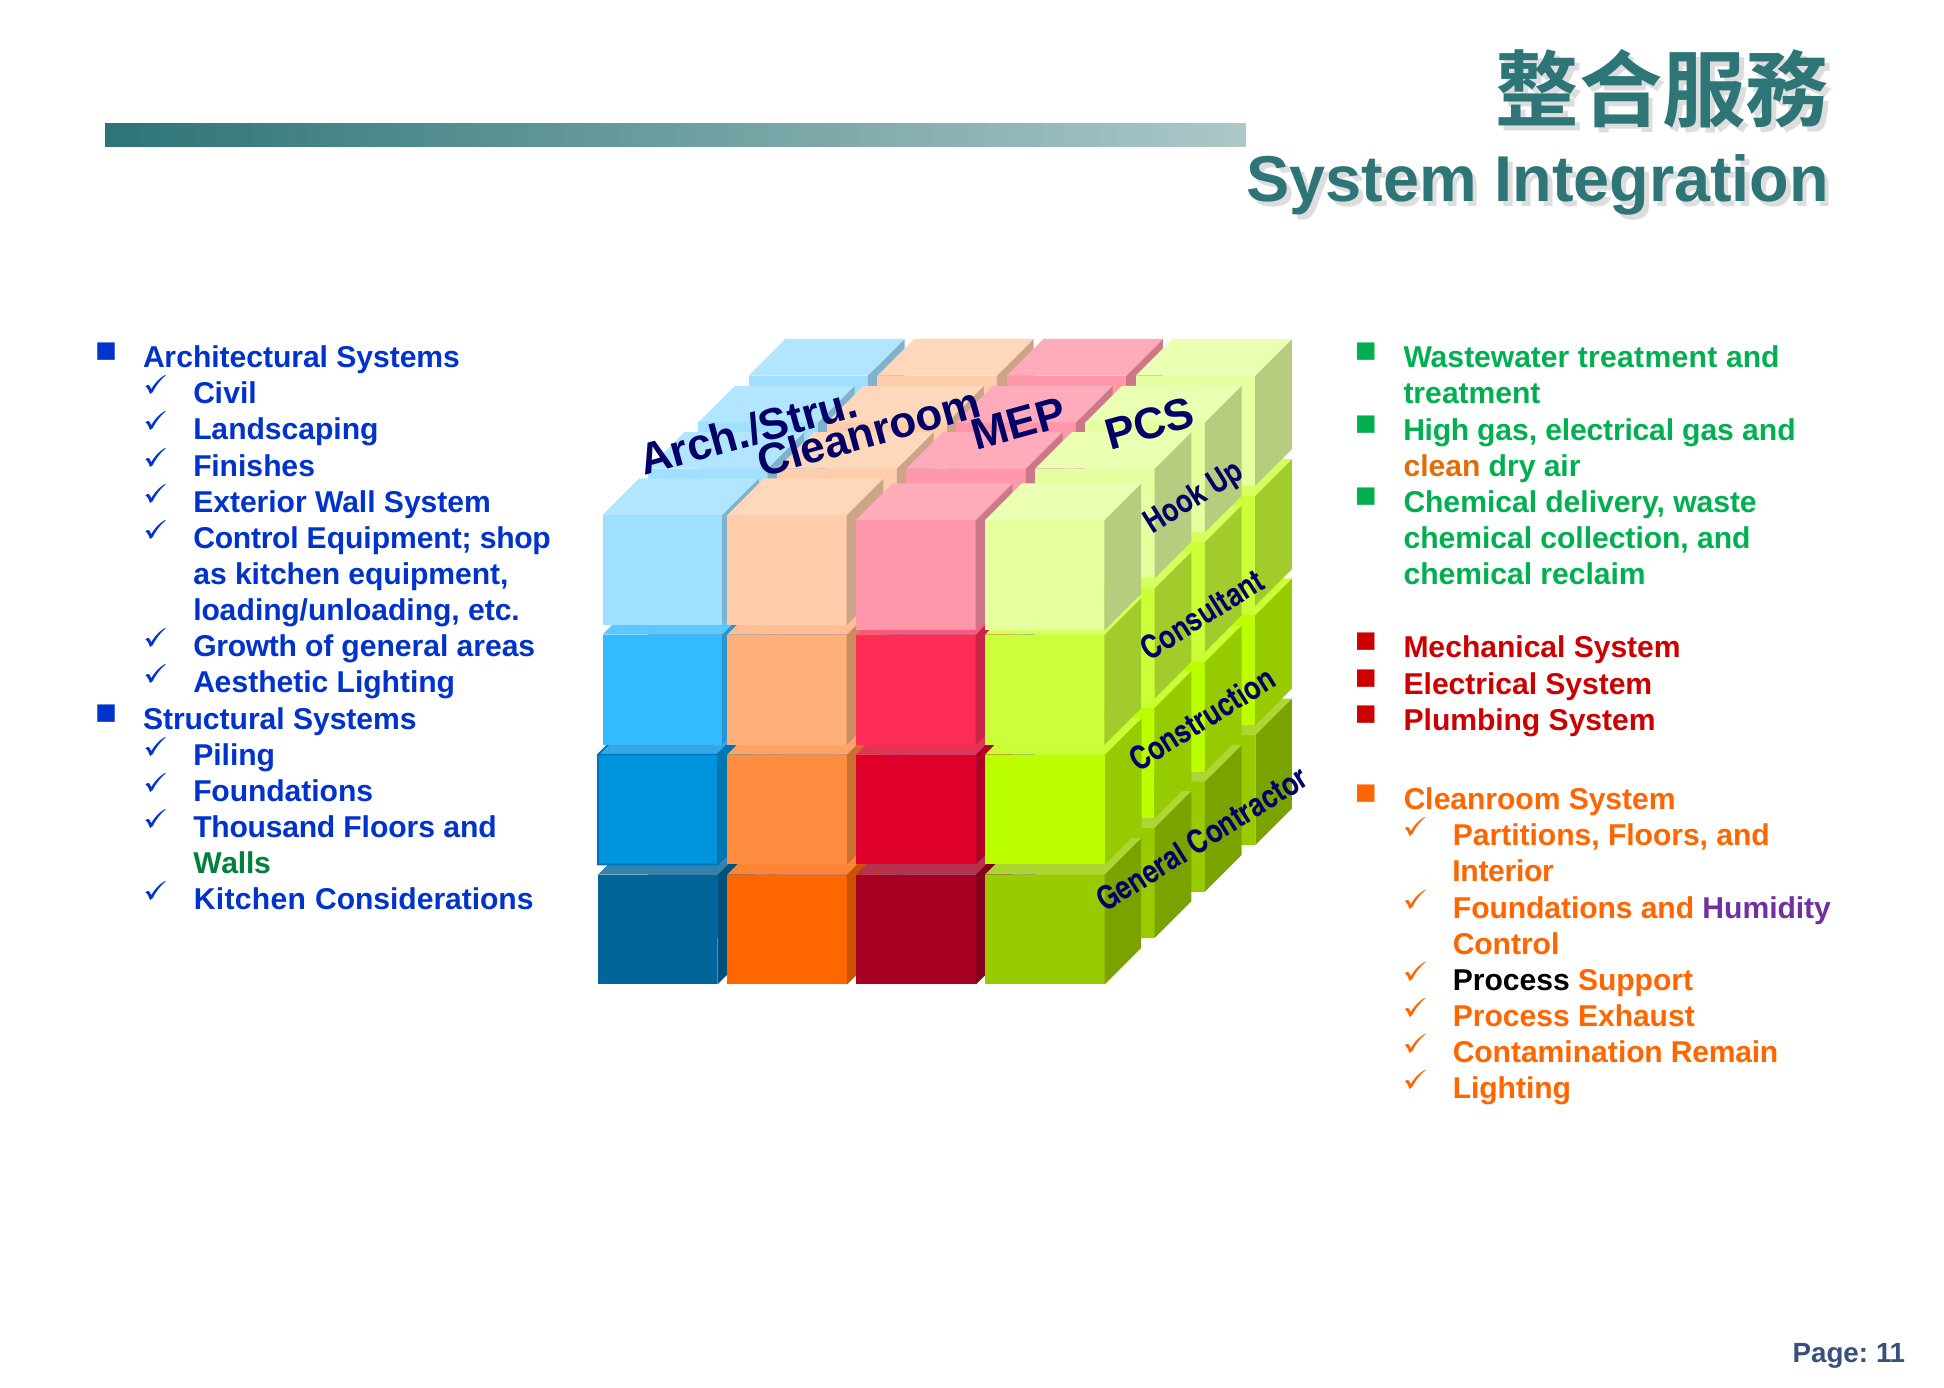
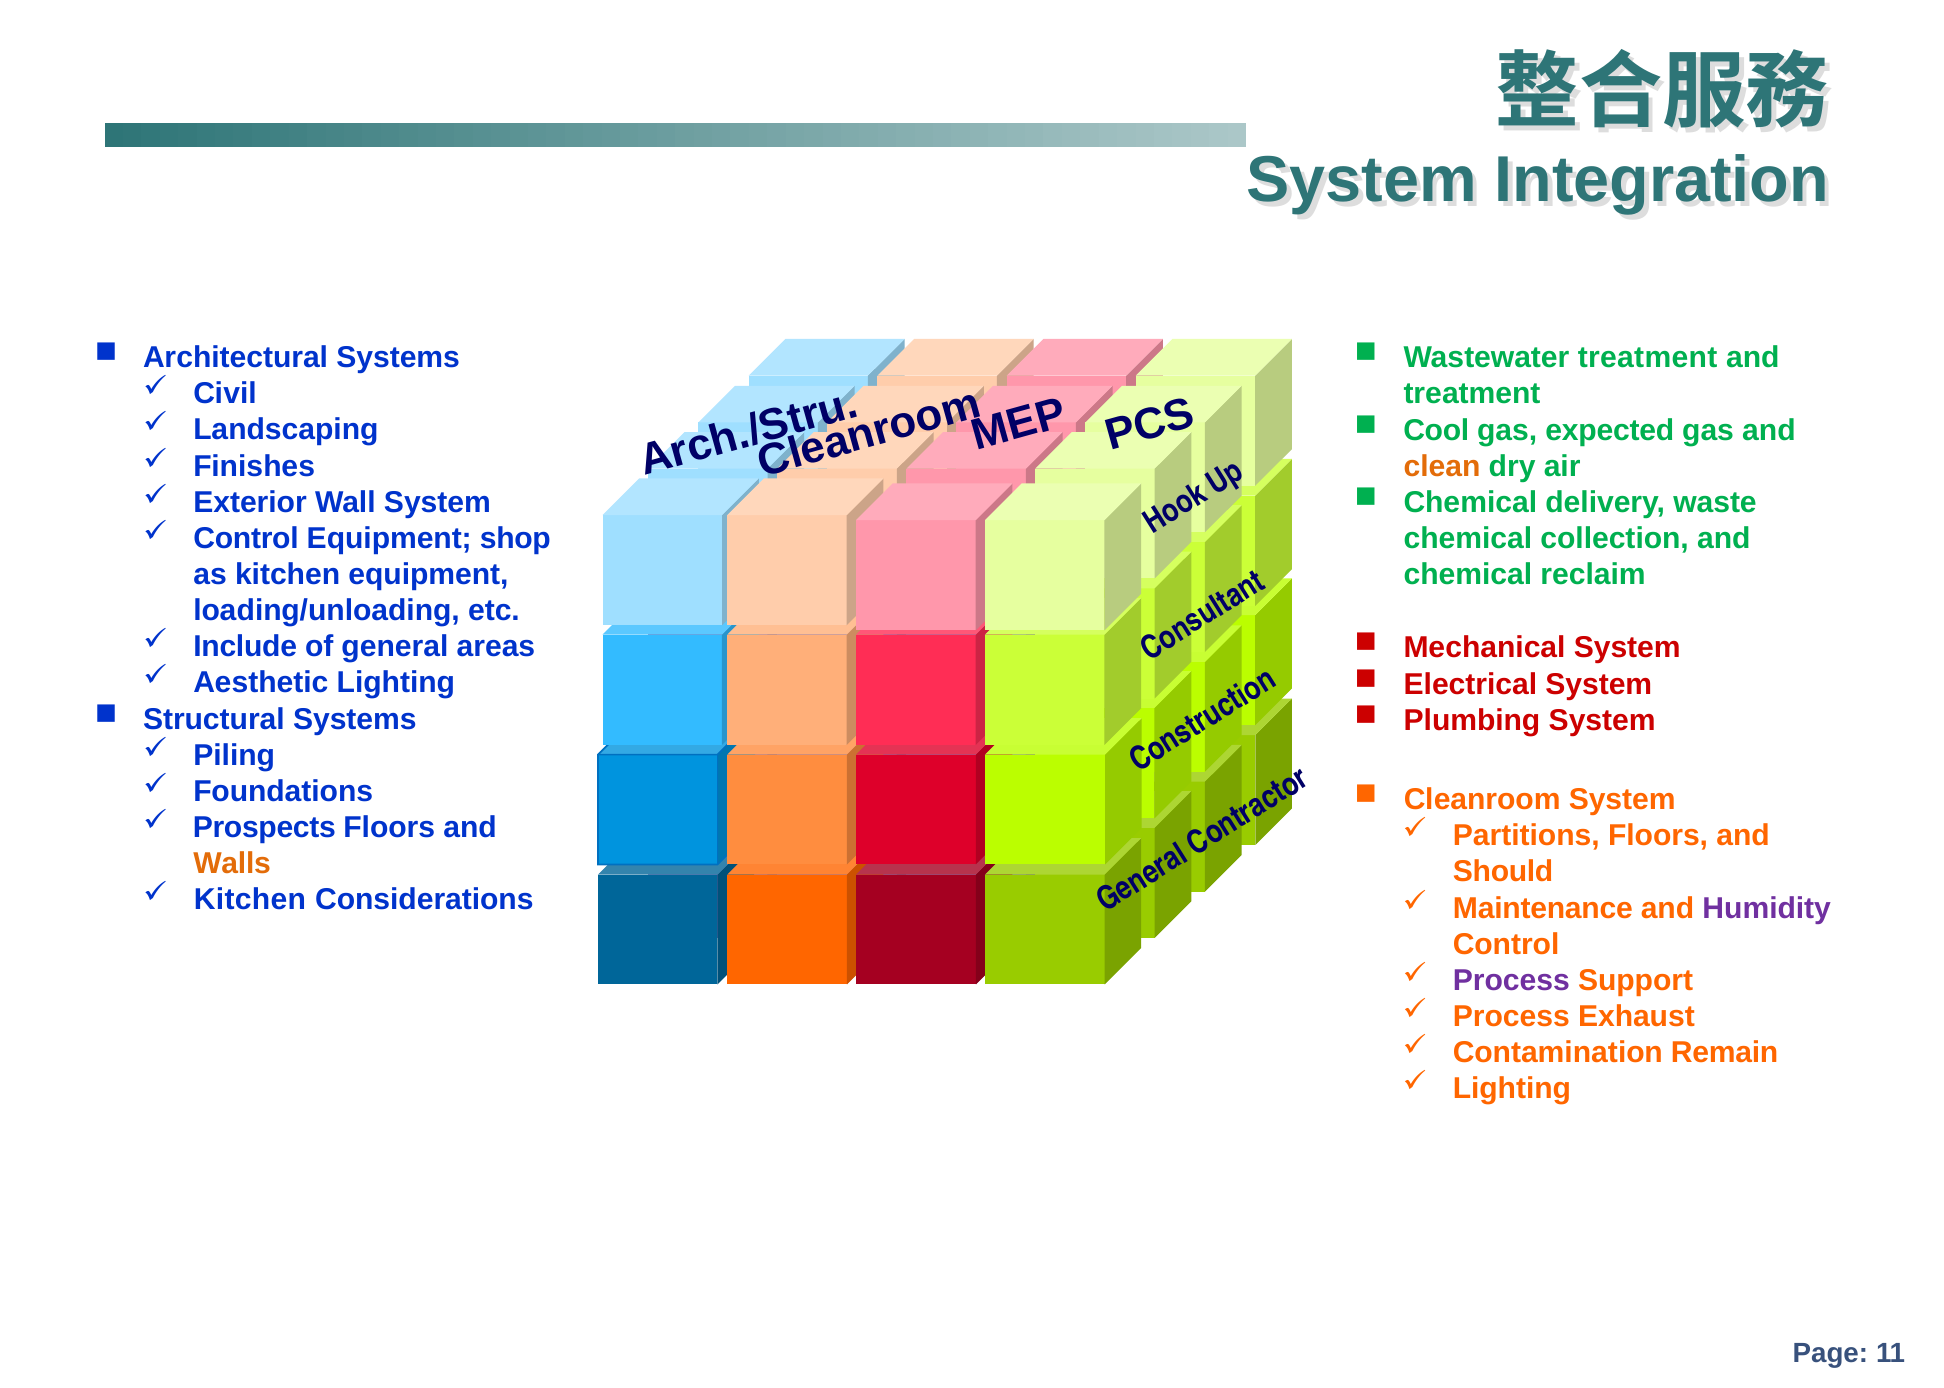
High: High -> Cool
gas electrical: electrical -> expected
Growth: Growth -> Include
Thousand: Thousand -> Prospects
Walls colour: green -> orange
Interior: Interior -> Should
Foundations at (1543, 908): Foundations -> Maintenance
Process at (1511, 981) colour: black -> purple
